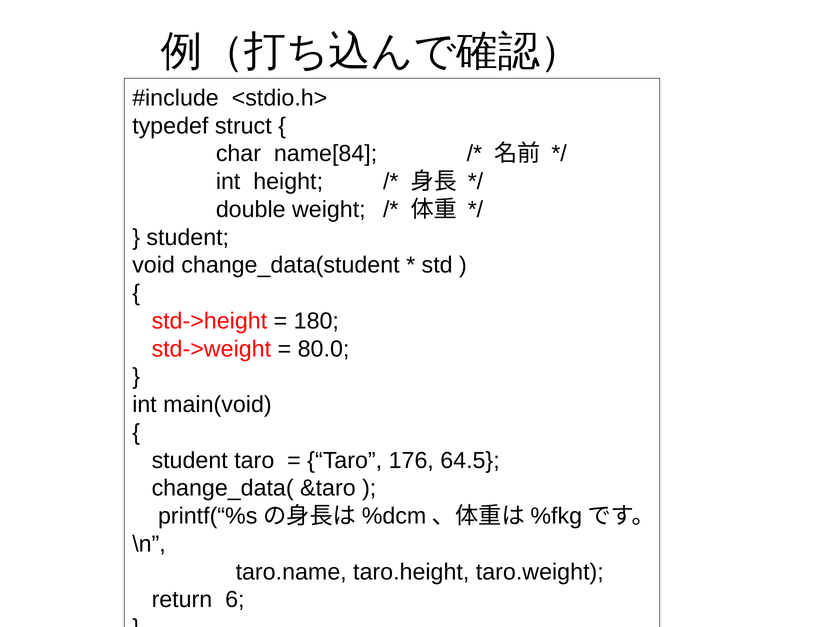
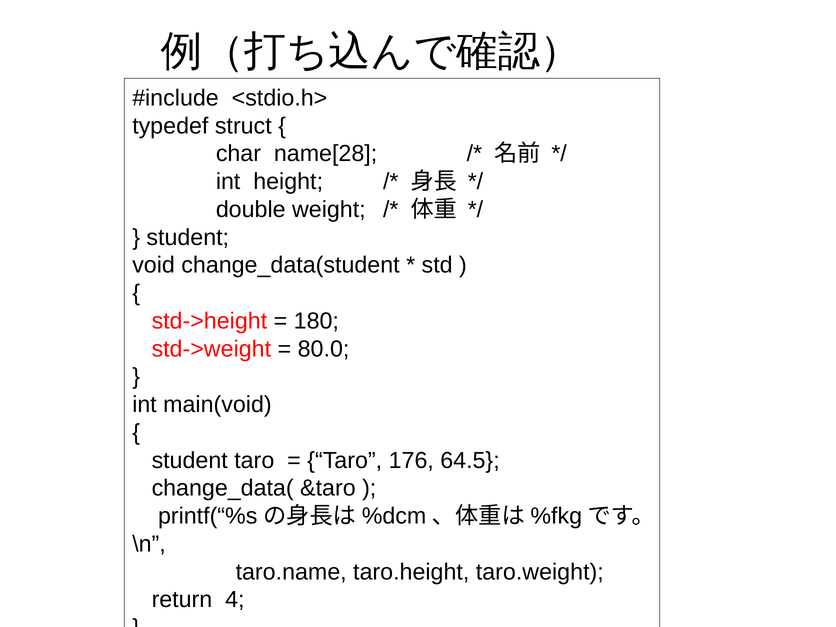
name[84: name[84 -> name[28
6: 6 -> 4
